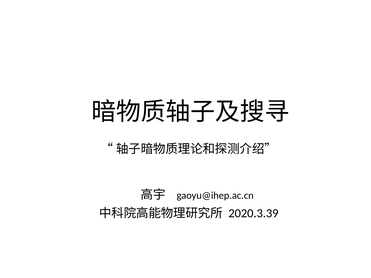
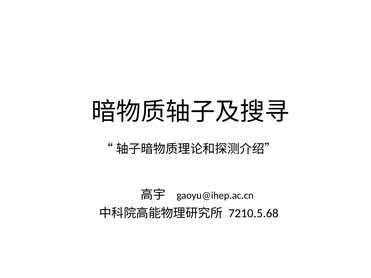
2020.3.39: 2020.3.39 -> 7210.5.68
